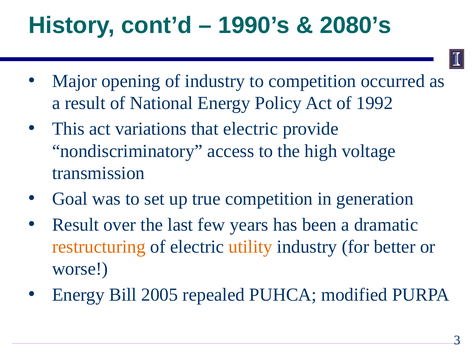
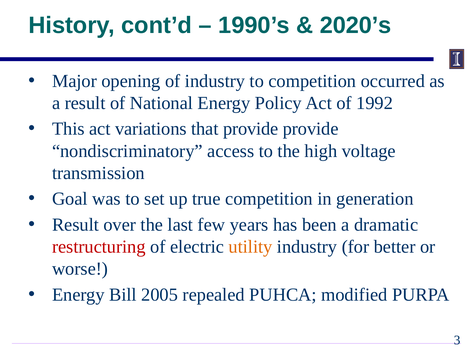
2080’s: 2080’s -> 2020’s
that electric: electric -> provide
restructuring colour: orange -> red
